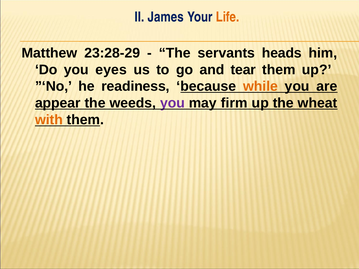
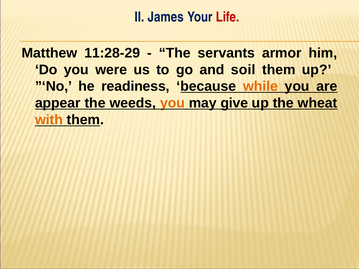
Life colour: orange -> red
23:28-29: 23:28-29 -> 11:28-29
heads: heads -> armor
eyes: eyes -> were
tear: tear -> soil
you at (172, 103) colour: purple -> orange
firm: firm -> give
